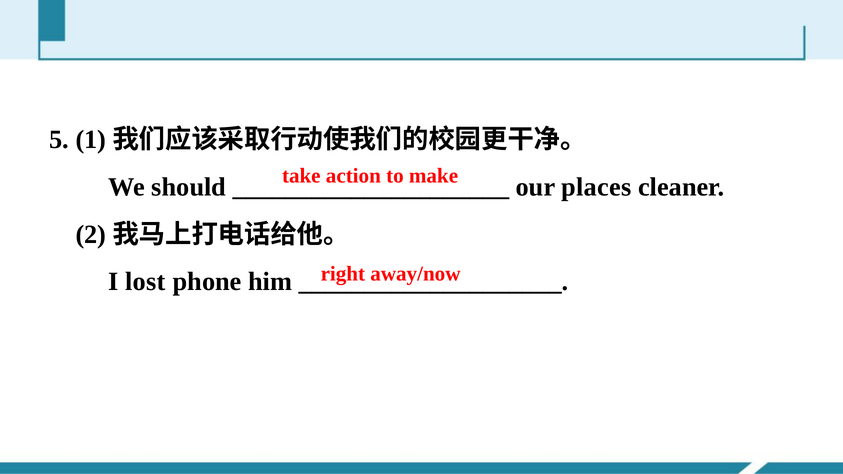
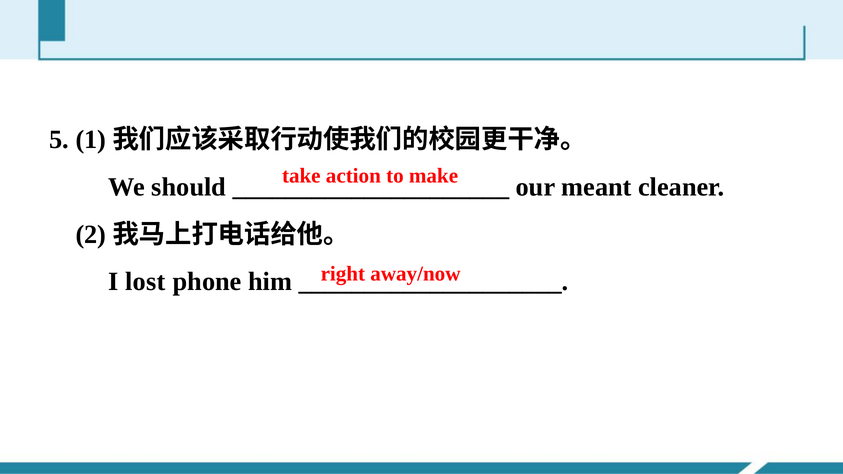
places: places -> meant
